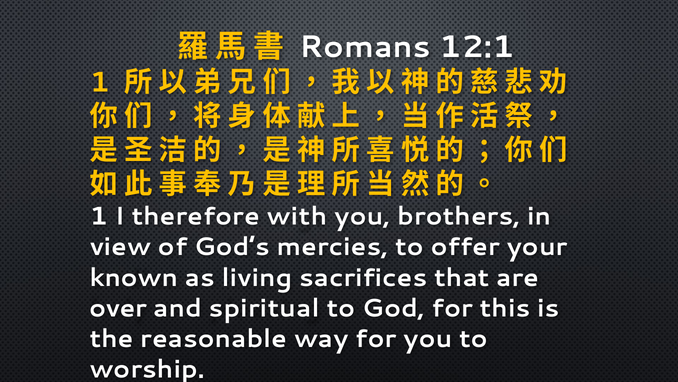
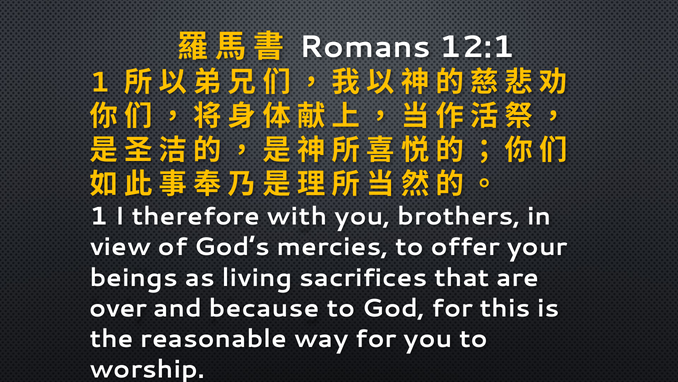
known: known -> beings
spiritual: spiritual -> because
